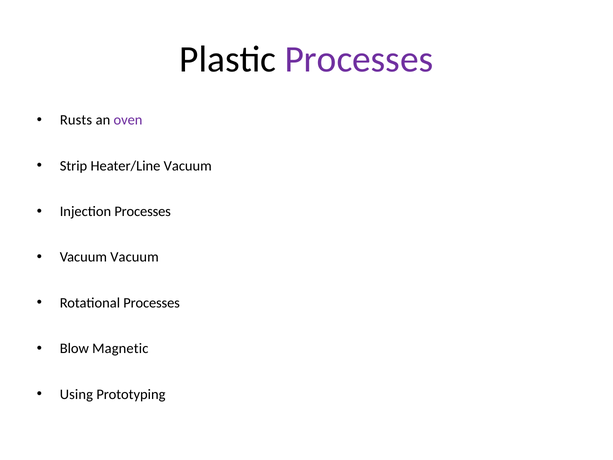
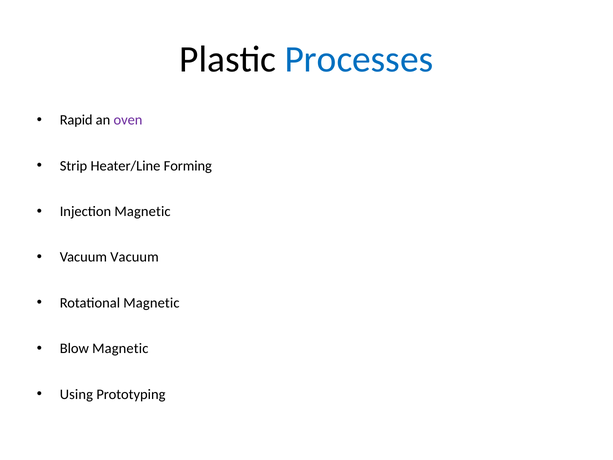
Processes at (359, 59) colour: purple -> blue
Rusts: Rusts -> Rapid
Heater/Line Vacuum: Vacuum -> Forming
Injection Processes: Processes -> Magnetic
Rotational Processes: Processes -> Magnetic
